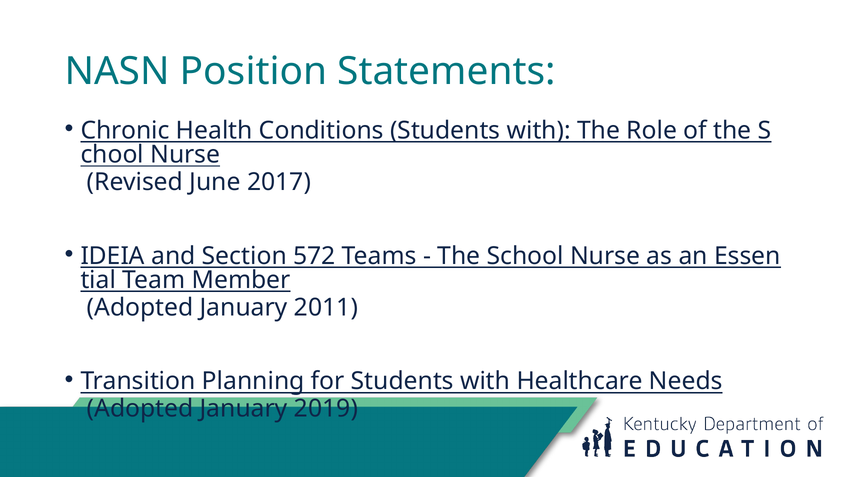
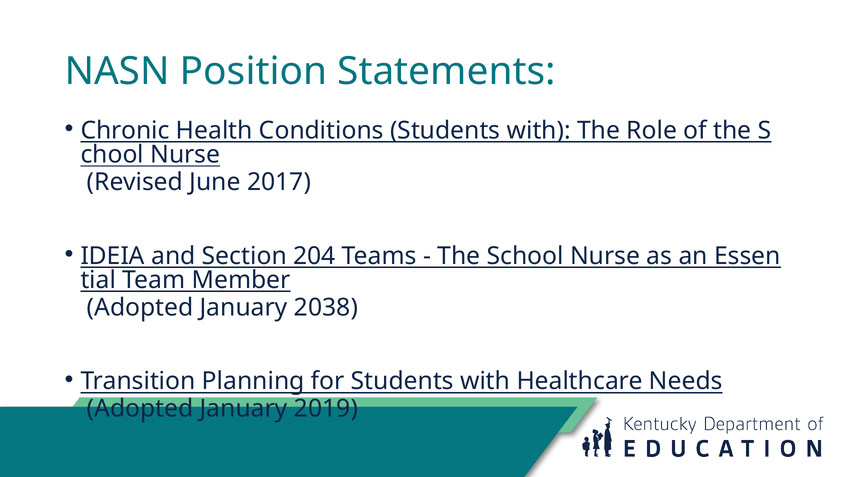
572: 572 -> 204
2011: 2011 -> 2038
